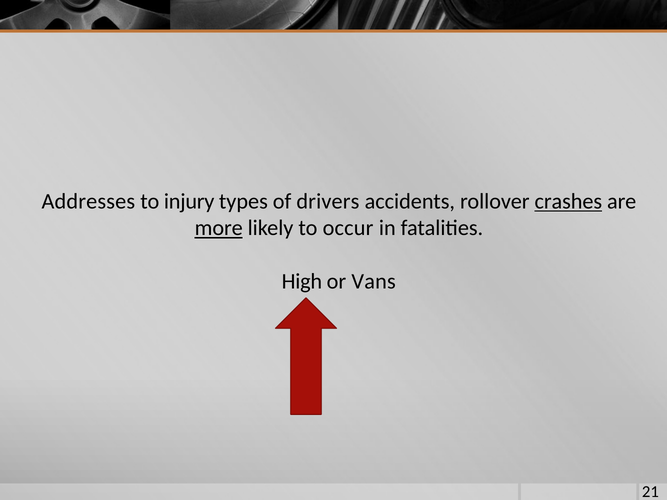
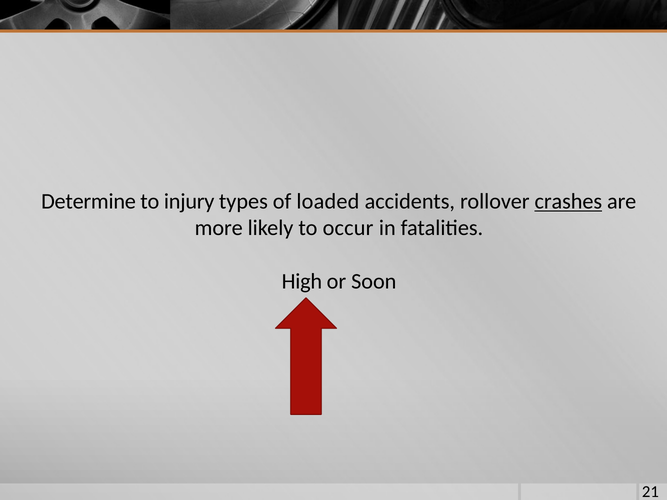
Addresses: Addresses -> Determine
drivers: drivers -> loaded
more underline: present -> none
Vans: Vans -> Soon
